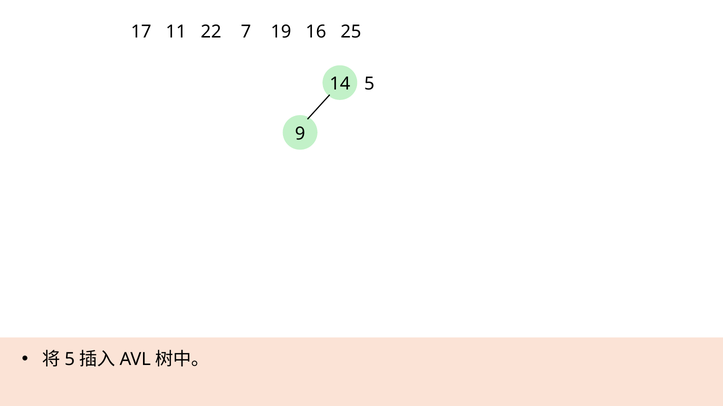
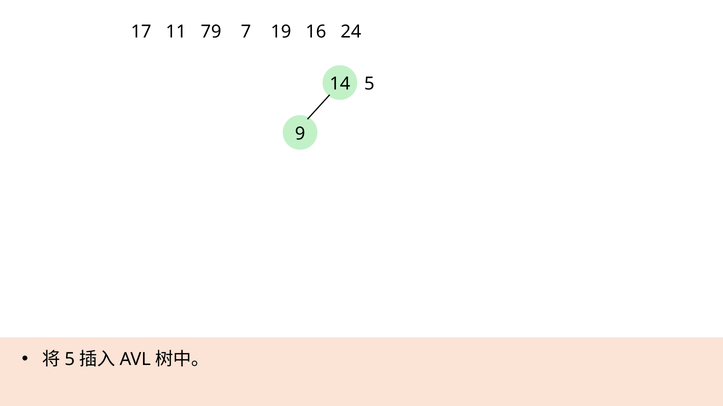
22: 22 -> 79
25: 25 -> 24
